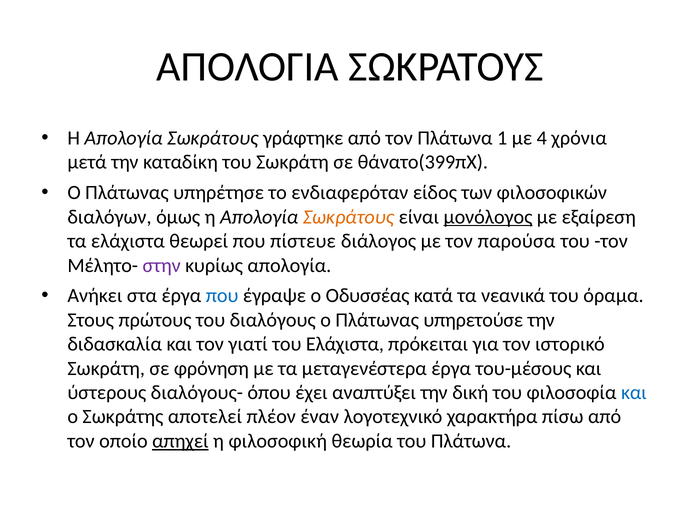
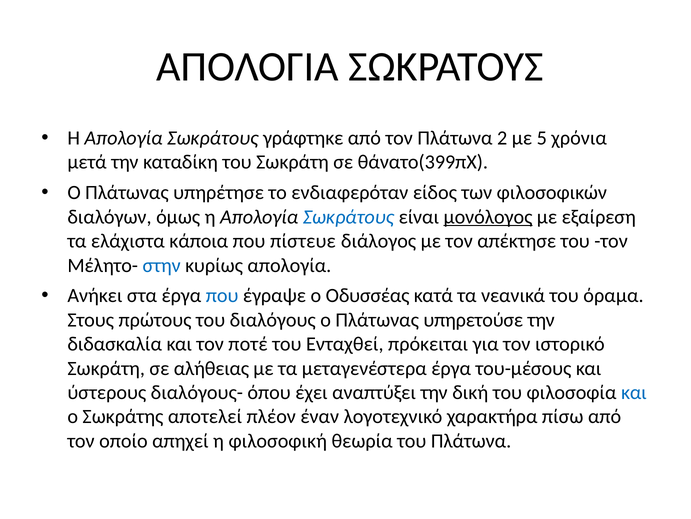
1: 1 -> 2
4: 4 -> 5
Σωκράτους at (348, 217) colour: orange -> blue
θεωρεί: θεωρεί -> κάποια
παρούσα: παρούσα -> απέκτησε
στην colour: purple -> blue
γιατί: γιατί -> ποτέ
του Ελάχιστα: Ελάχιστα -> Ενταχθεί
φρόνηση: φρόνηση -> αλήθειας
απηχεί underline: present -> none
